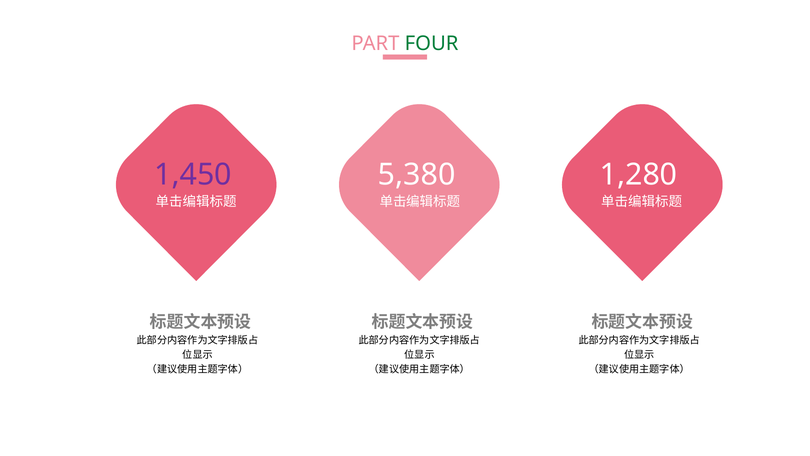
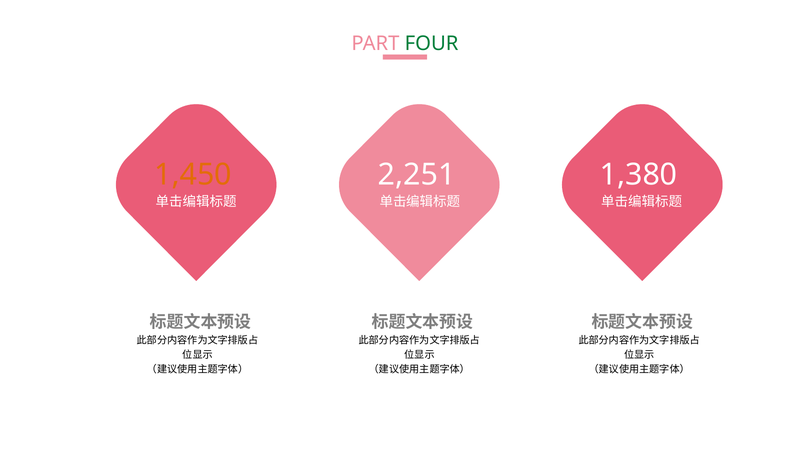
1,450 colour: purple -> orange
5,380: 5,380 -> 2,251
1,280: 1,280 -> 1,380
